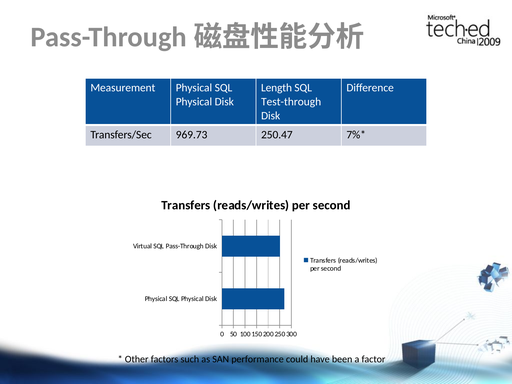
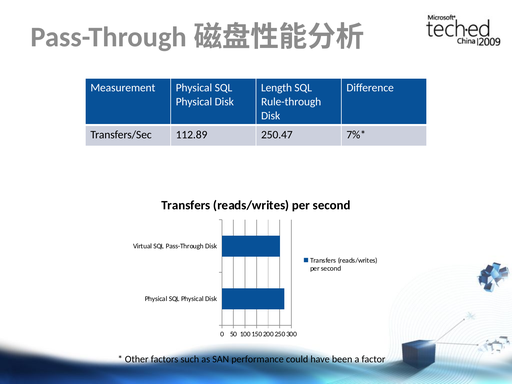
Test-through: Test-through -> Rule-through
969.73: 969.73 -> 112.89
